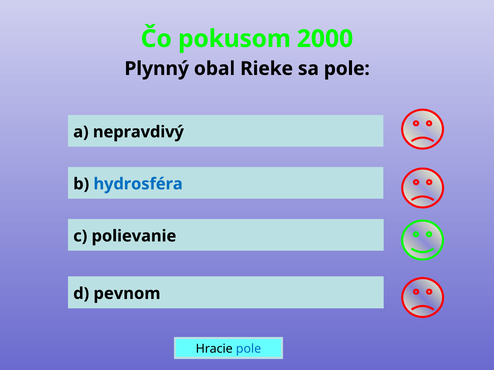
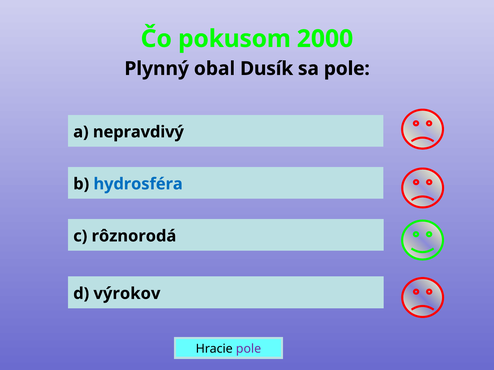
Rieke: Rieke -> Dusík
polievanie: polievanie -> rôznorodá
pevnom: pevnom -> výrokov
pole at (249, 349) colour: blue -> purple
